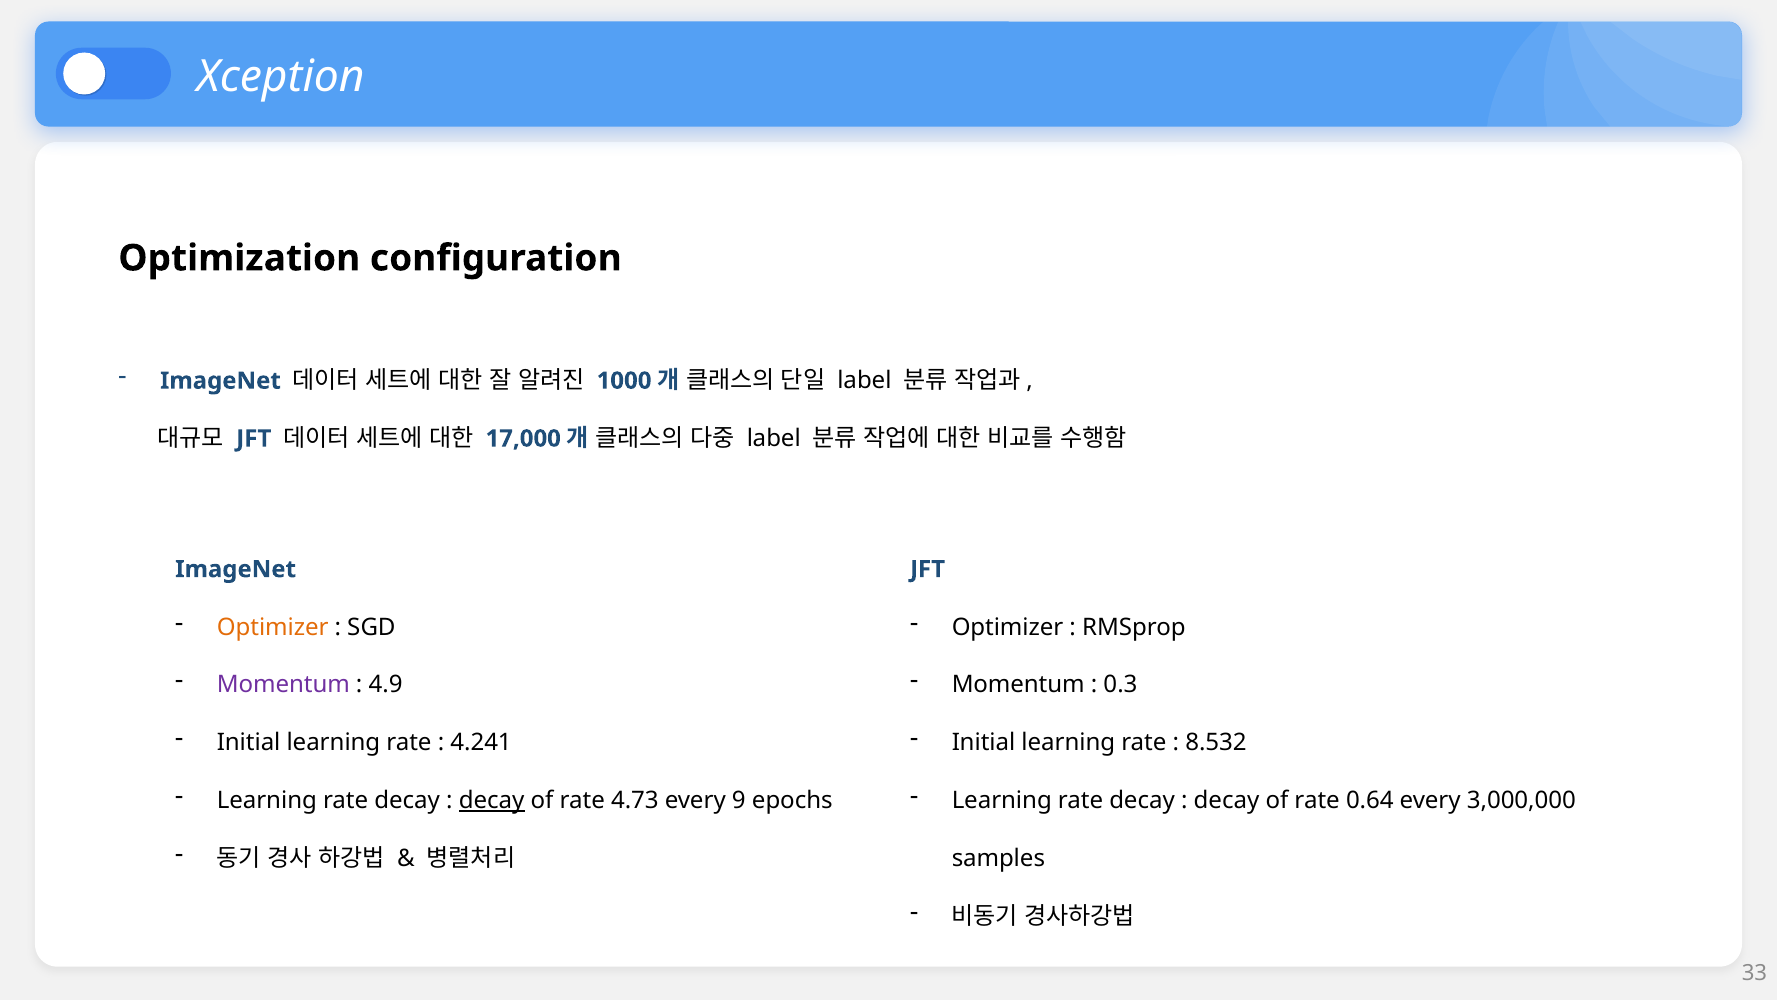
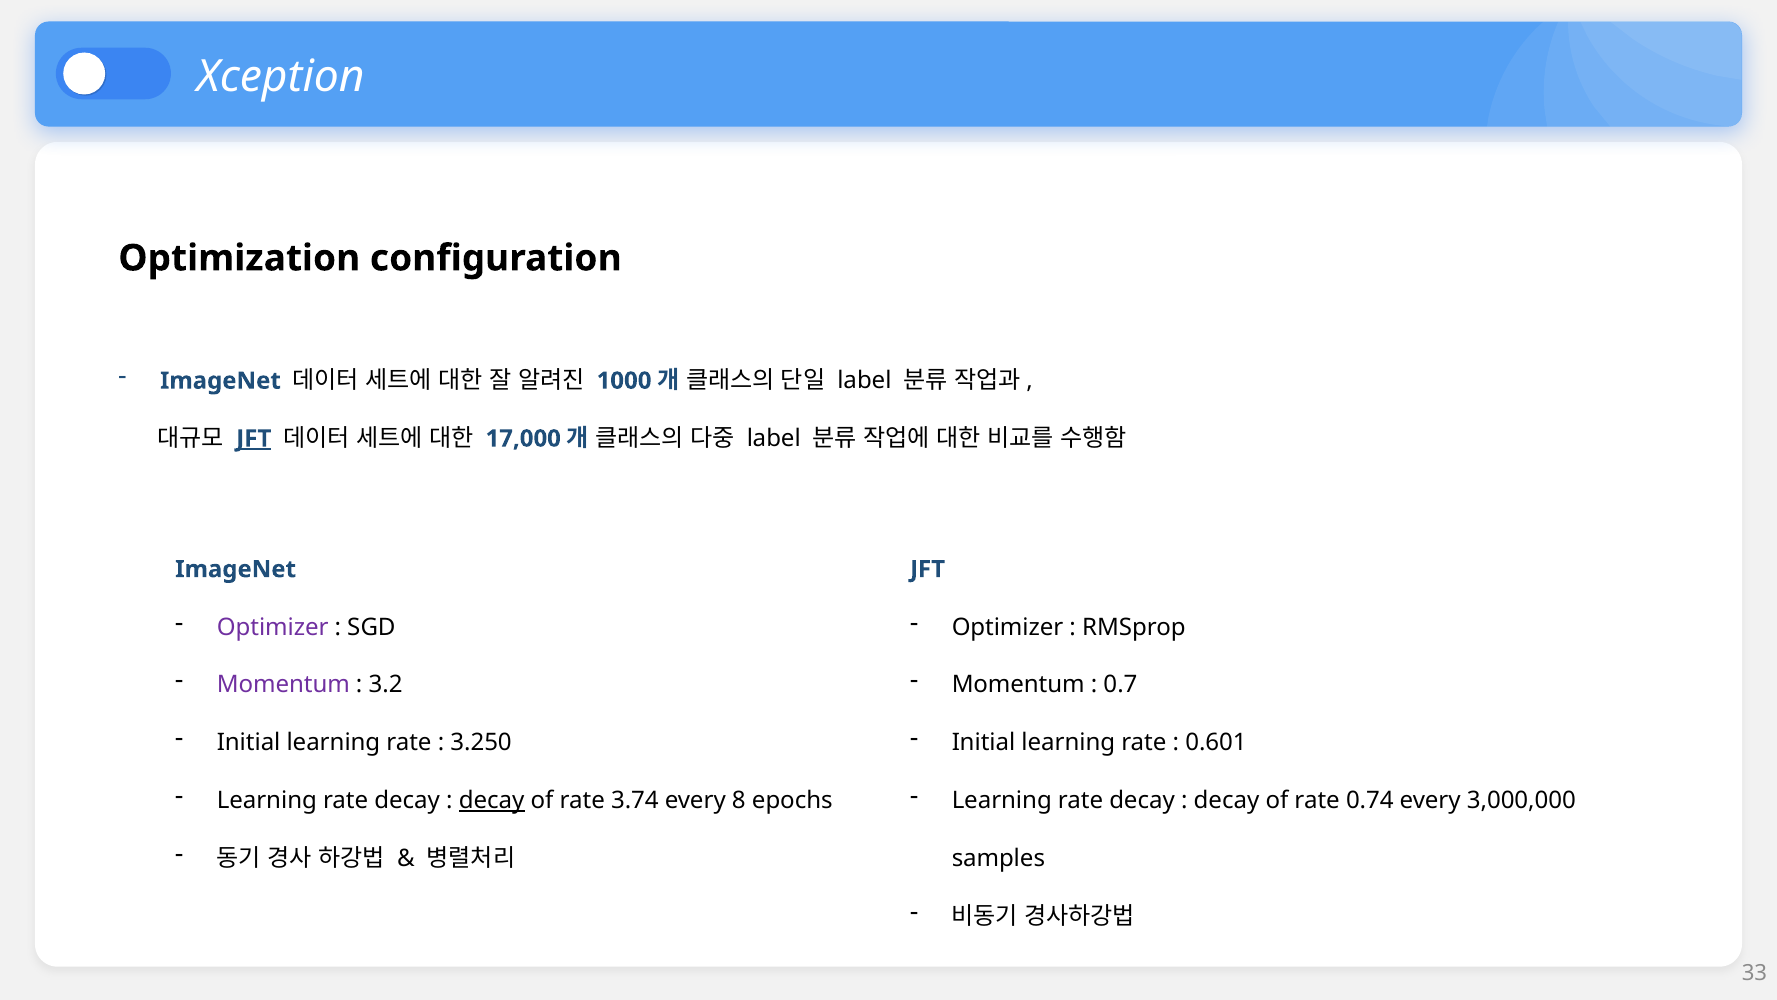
JFT at (254, 438) underline: none -> present
Optimizer at (273, 627) colour: orange -> purple
4.9: 4.9 -> 3.2
0.3: 0.3 -> 0.7
4.241: 4.241 -> 3.250
8.532: 8.532 -> 0.601
4.73: 4.73 -> 3.74
9: 9 -> 8
0.64: 0.64 -> 0.74
